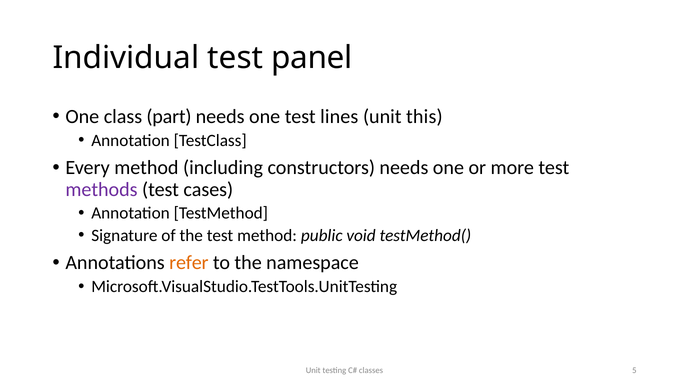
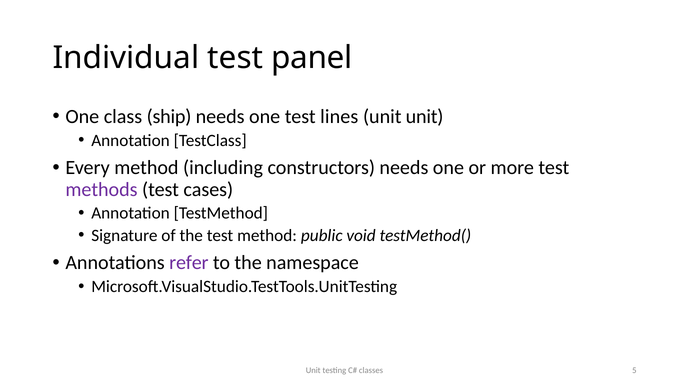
part: part -> ship
unit this: this -> unit
refer colour: orange -> purple
